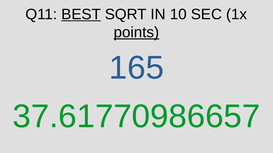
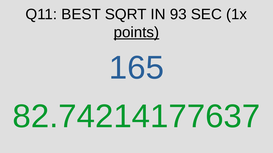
BEST underline: present -> none
10: 10 -> 93
37.61770986657: 37.61770986657 -> 82.74214177637
